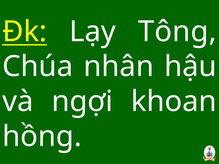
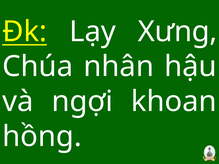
Tông: Tông -> Xưng
